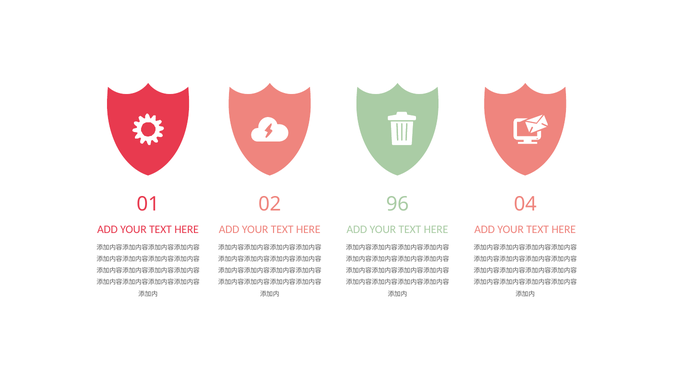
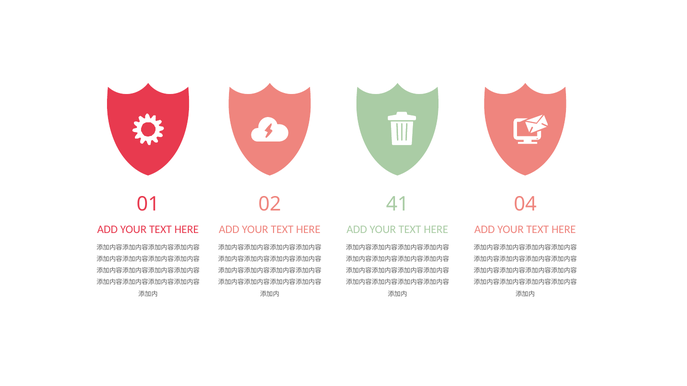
96: 96 -> 41
